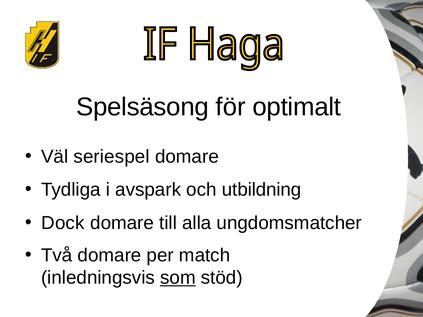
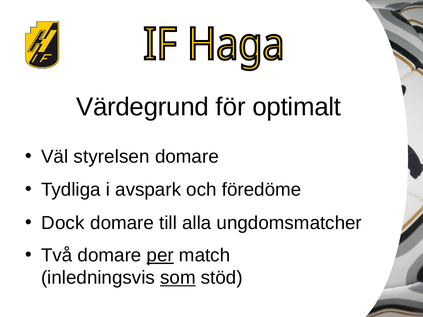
Spelsäsong: Spelsäsong -> Värdegrund
seriespel: seriespel -> styrelsen
utbildning: utbildning -> föredöme
per underline: none -> present
